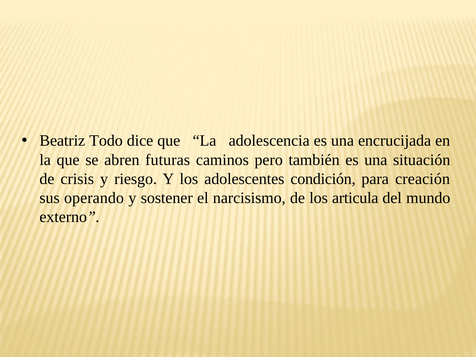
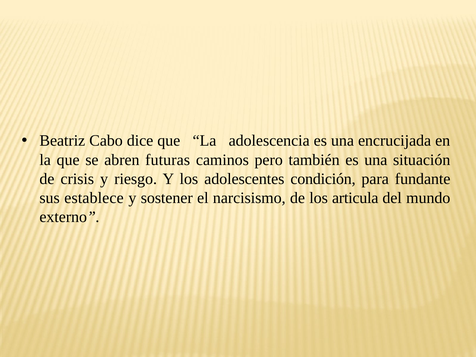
Todo: Todo -> Cabo
creación: creación -> fundante
operando: operando -> establece
